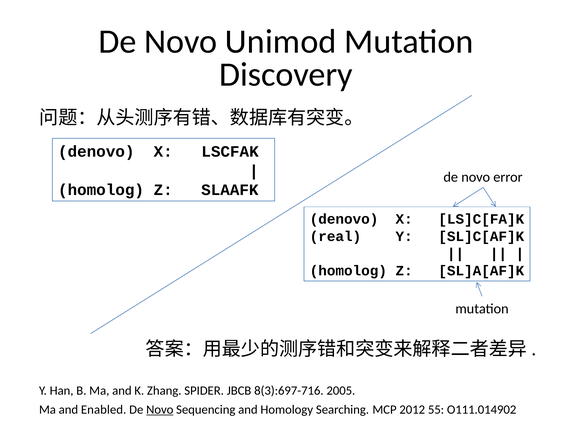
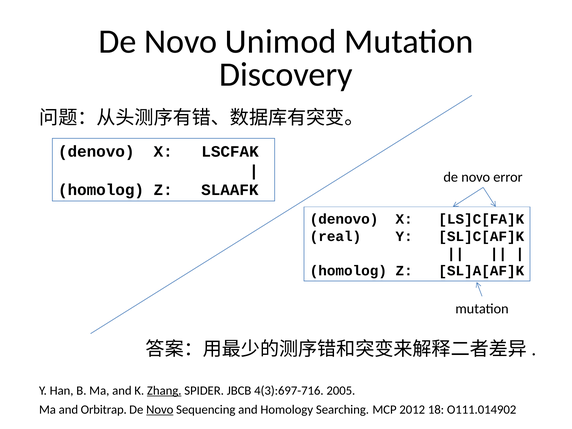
Zhang underline: none -> present
8(3):697-716: 8(3):697-716 -> 4(3):697-716
Enabled: Enabled -> Orbitrap
55: 55 -> 18
